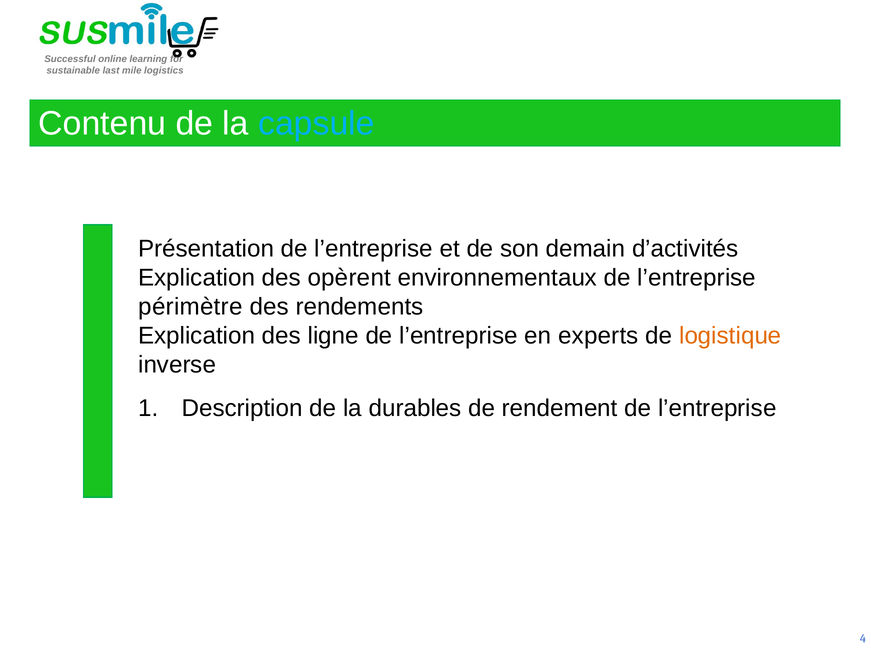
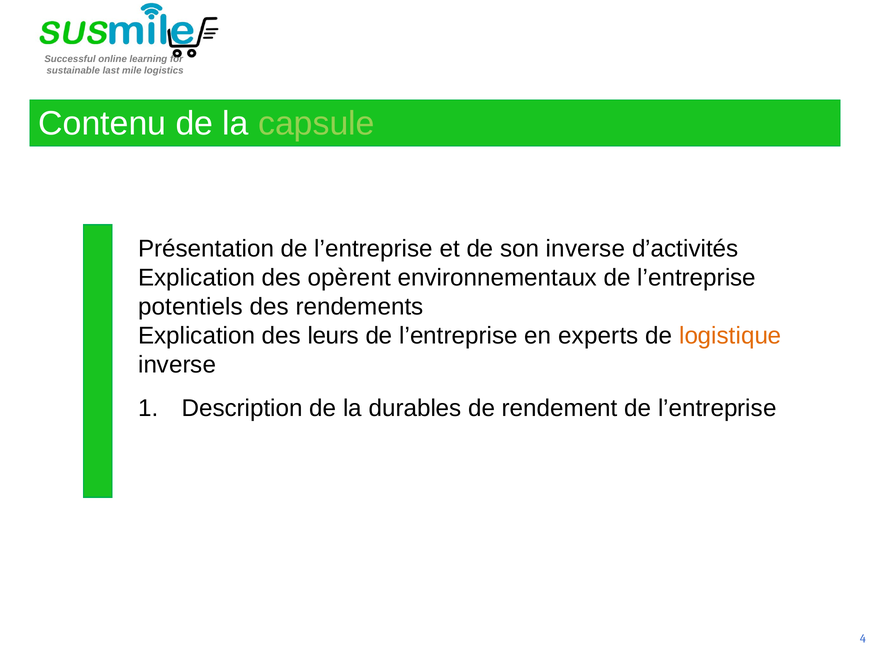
capsule colour: light blue -> light green
son demain: demain -> inverse
périmètre: périmètre -> potentiels
ligne: ligne -> leurs
